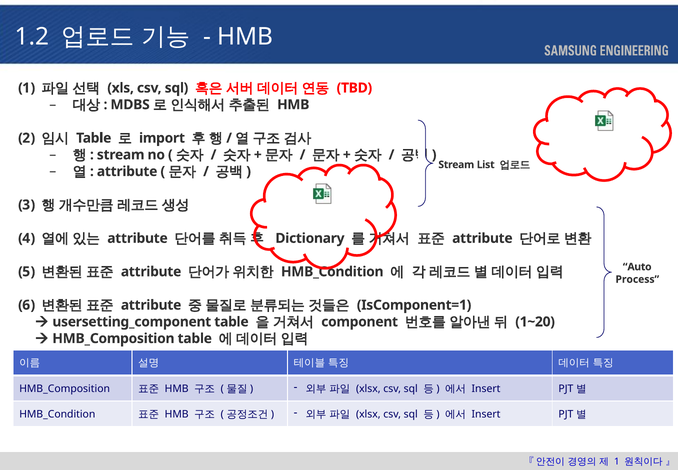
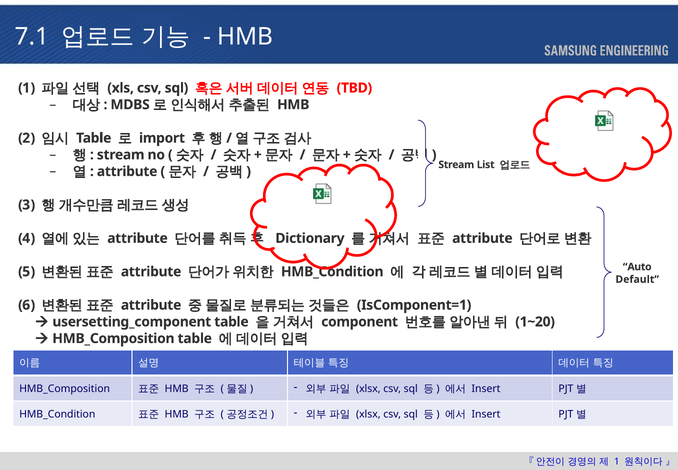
1.2: 1.2 -> 7.1
Process: Process -> Default
